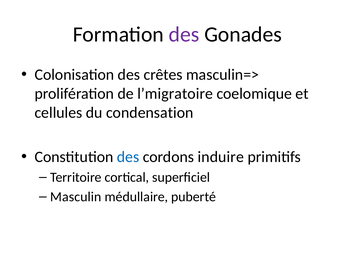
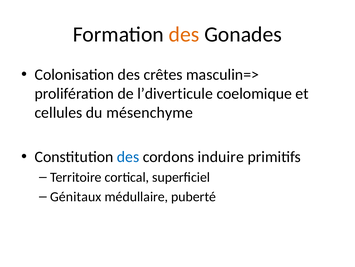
des at (184, 34) colour: purple -> orange
l’migratoire: l’migratoire -> l’diverticule
condensation: condensation -> mésenchyme
Masculin: Masculin -> Génitaux
